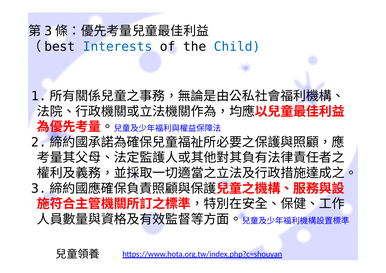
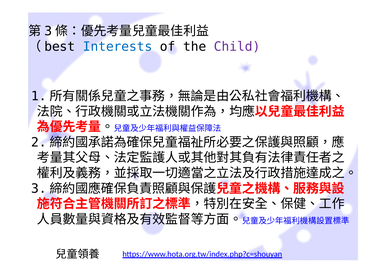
Child colour: blue -> purple
